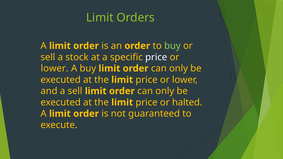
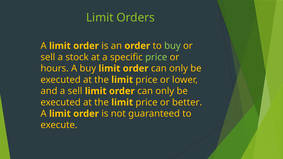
price at (156, 57) colour: white -> light green
lower at (55, 69): lower -> hours
halted: halted -> better
